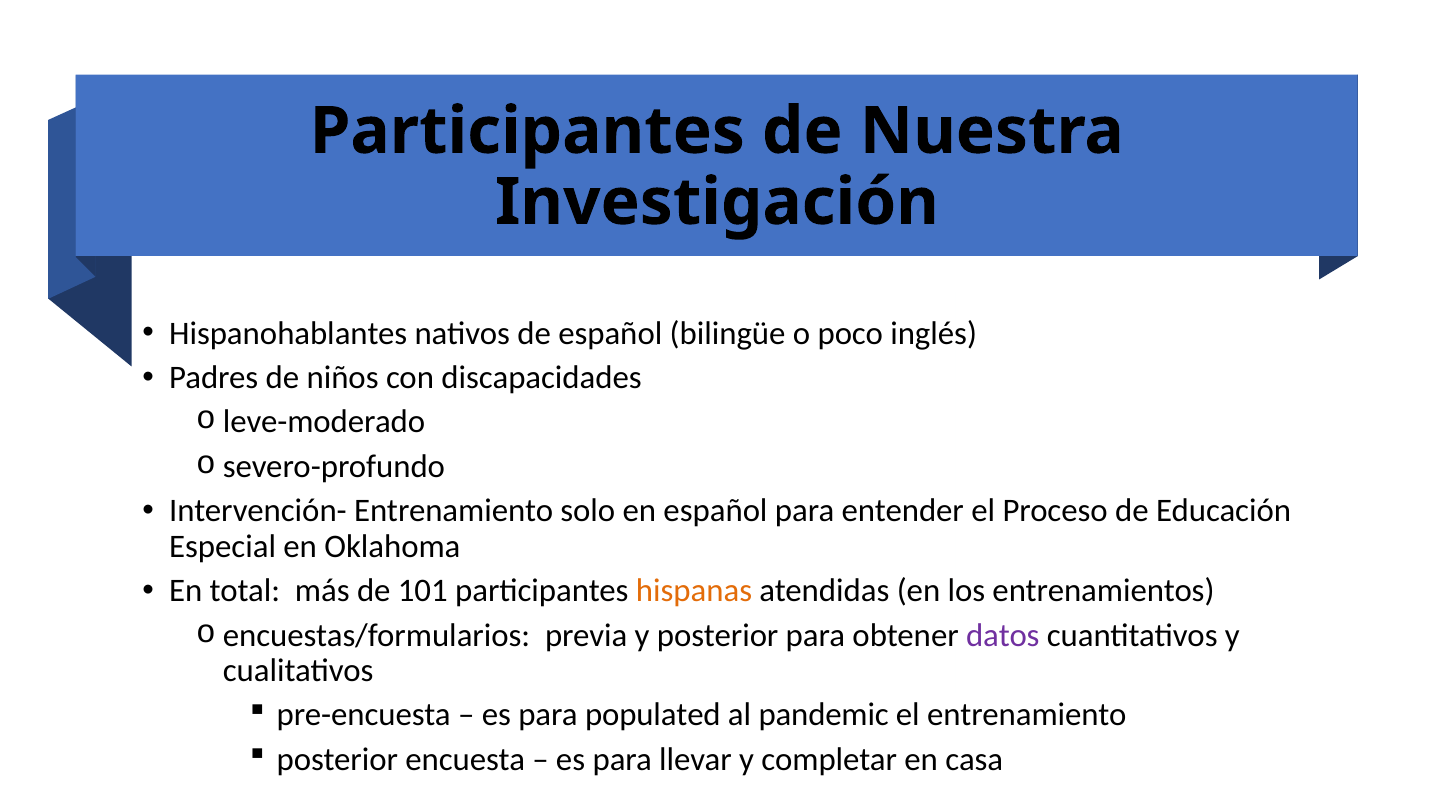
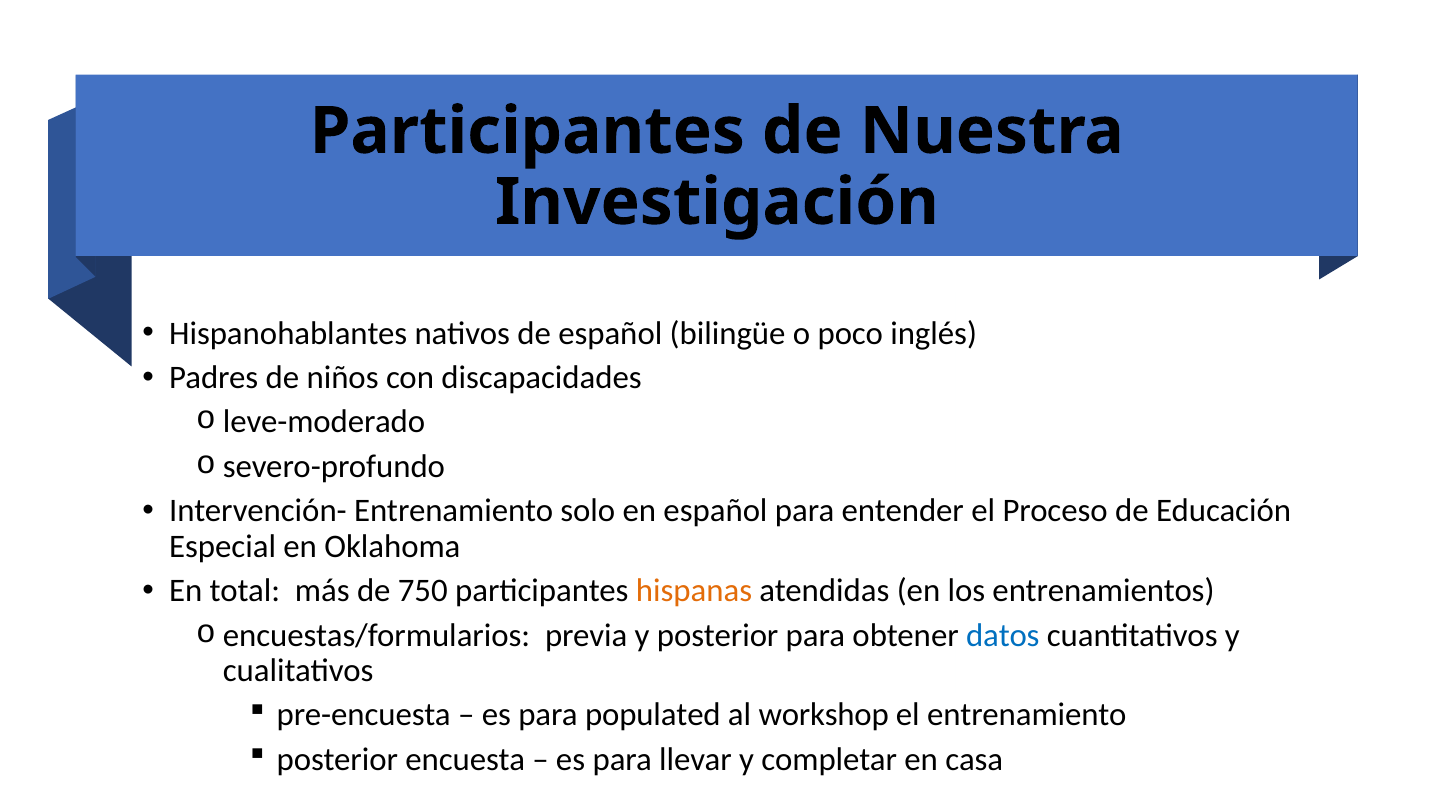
101: 101 -> 750
datos colour: purple -> blue
pandemic: pandemic -> workshop
